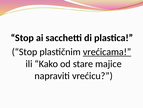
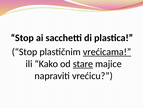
stare underline: none -> present
